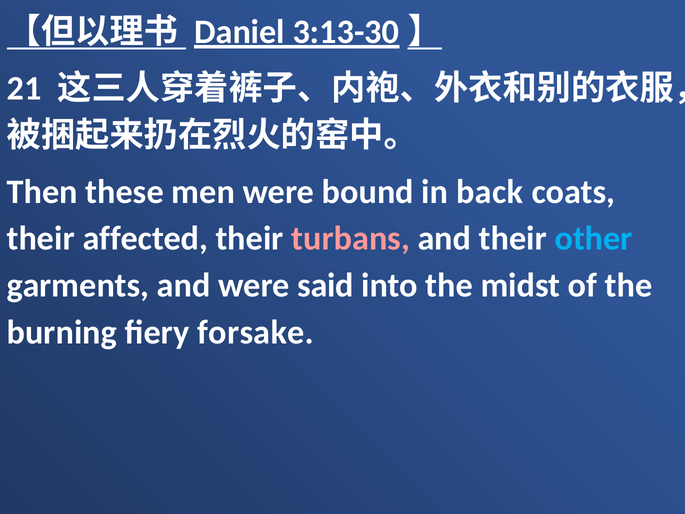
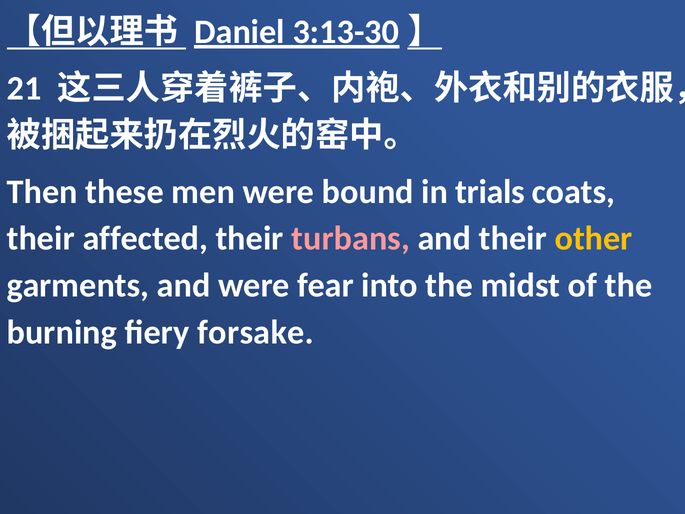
back: back -> trials
other colour: light blue -> yellow
said: said -> fear
